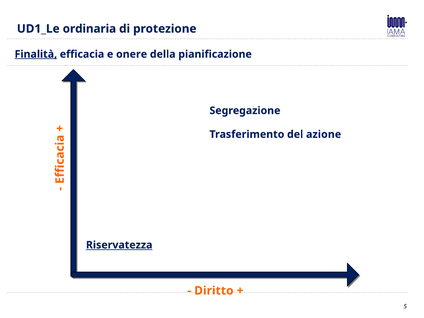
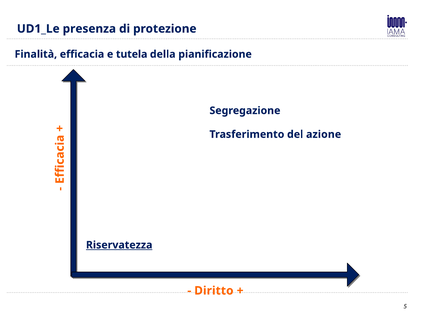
ordinaria: ordinaria -> presenza
Finalità underline: present -> none
onere: onere -> tutela
